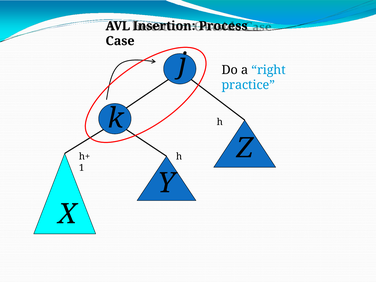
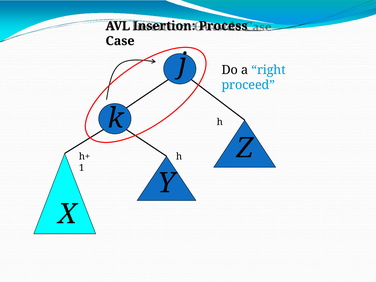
practice: practice -> proceed
